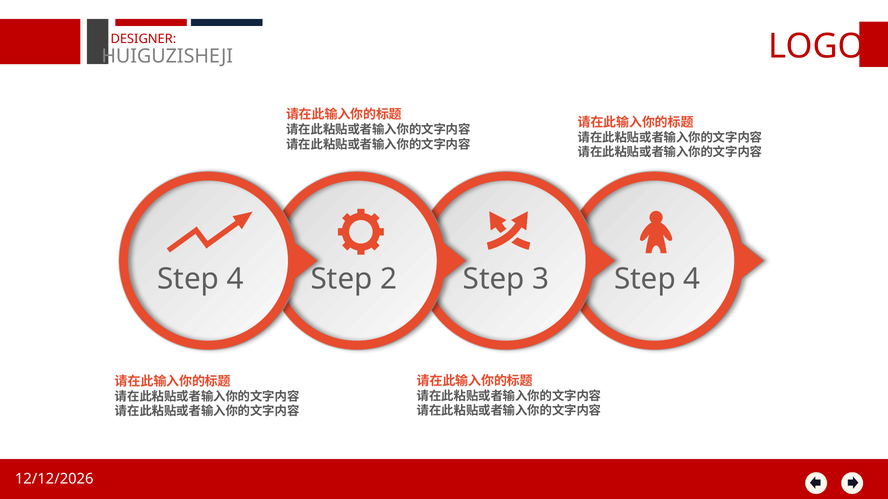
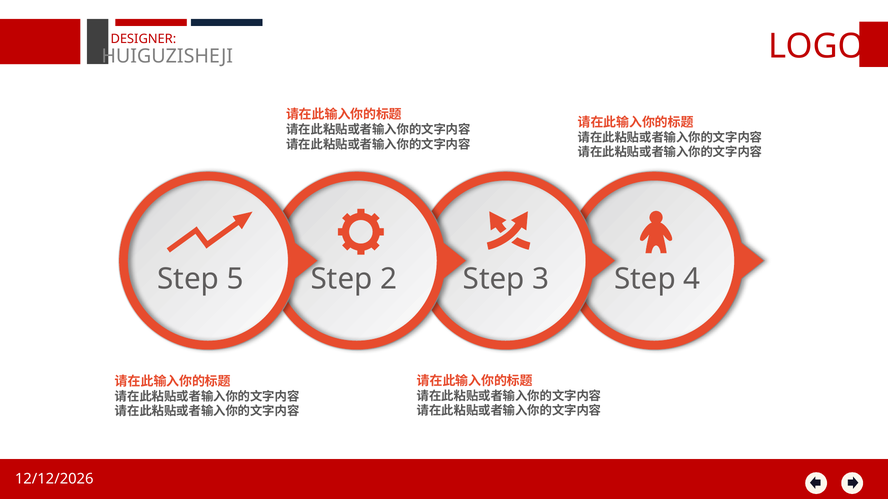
4 at (235, 279): 4 -> 5
